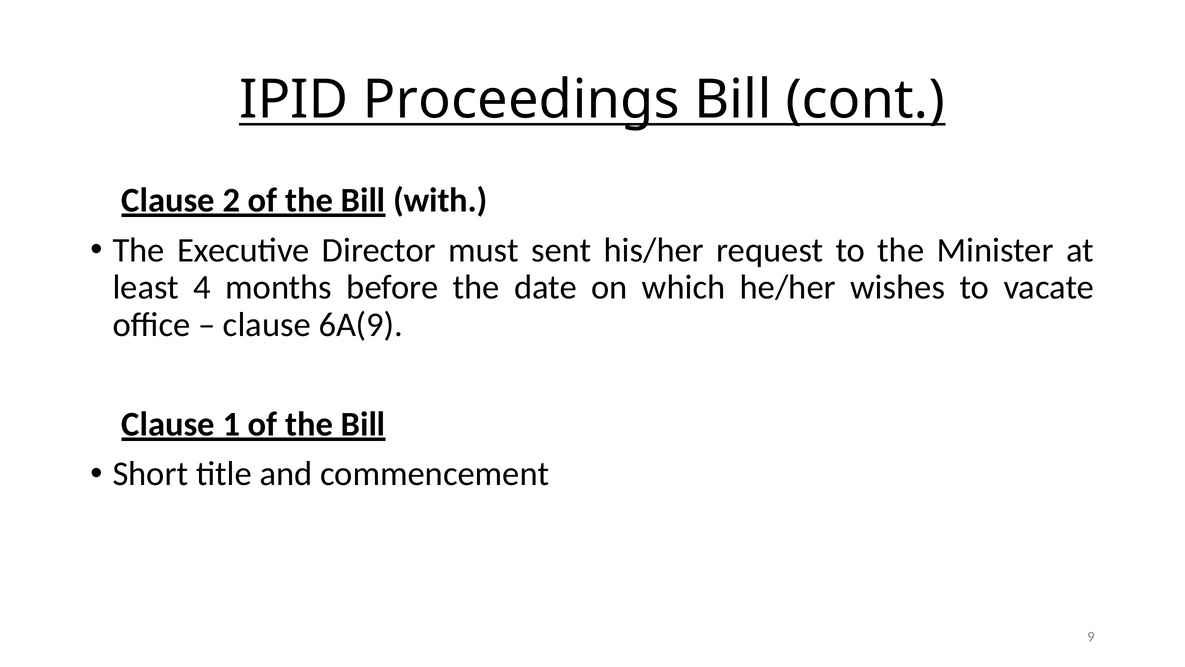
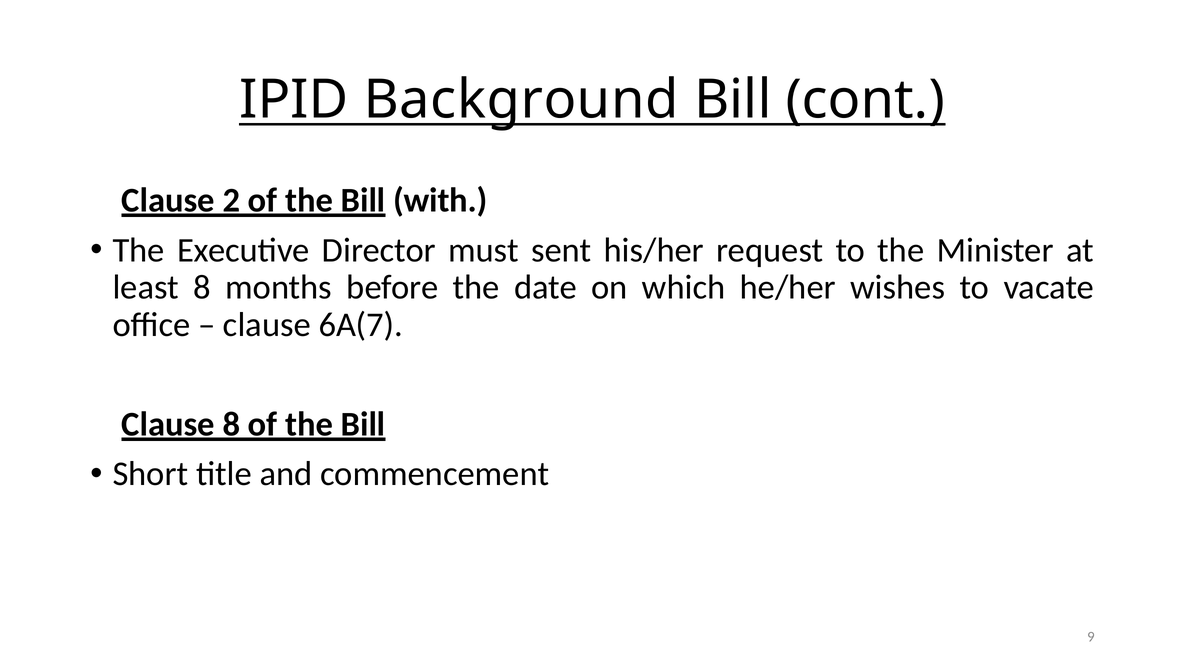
Proceedings: Proceedings -> Background
least 4: 4 -> 8
6A(9: 6A(9 -> 6A(7
Clause 1: 1 -> 8
